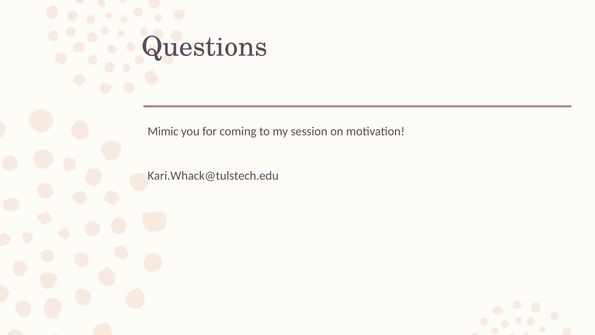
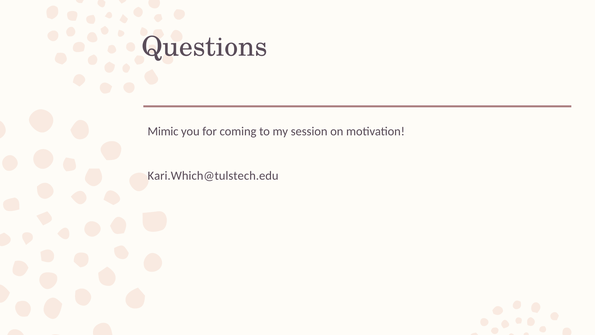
Kari.Whack@tulstech.edu: Kari.Whack@tulstech.edu -> Kari.Which@tulstech.edu
